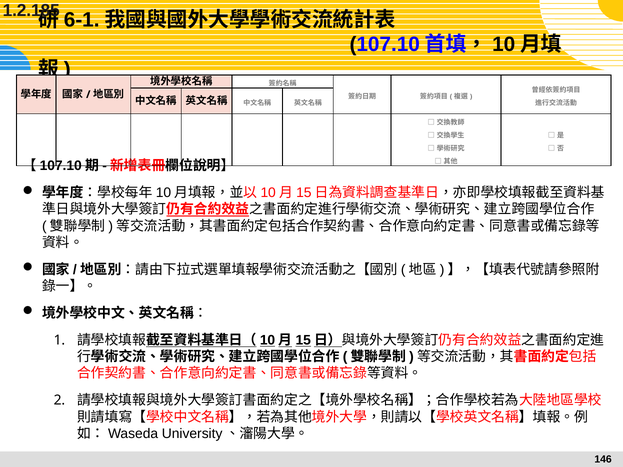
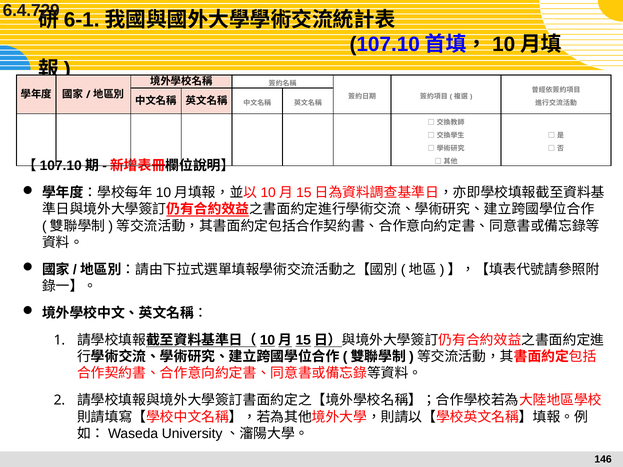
1.2.185: 1.2.185 -> 6.4.729
